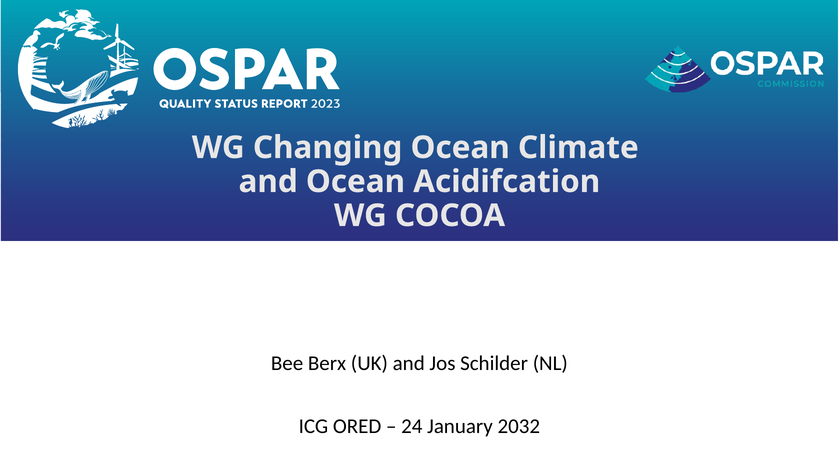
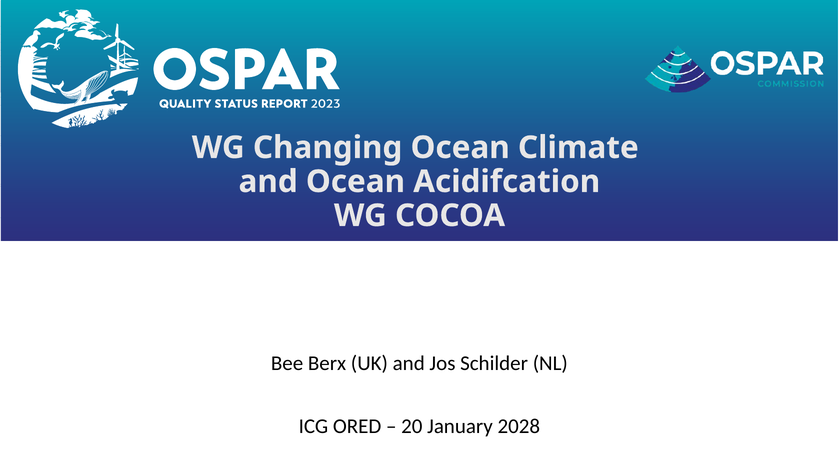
24: 24 -> 20
2032: 2032 -> 2028
